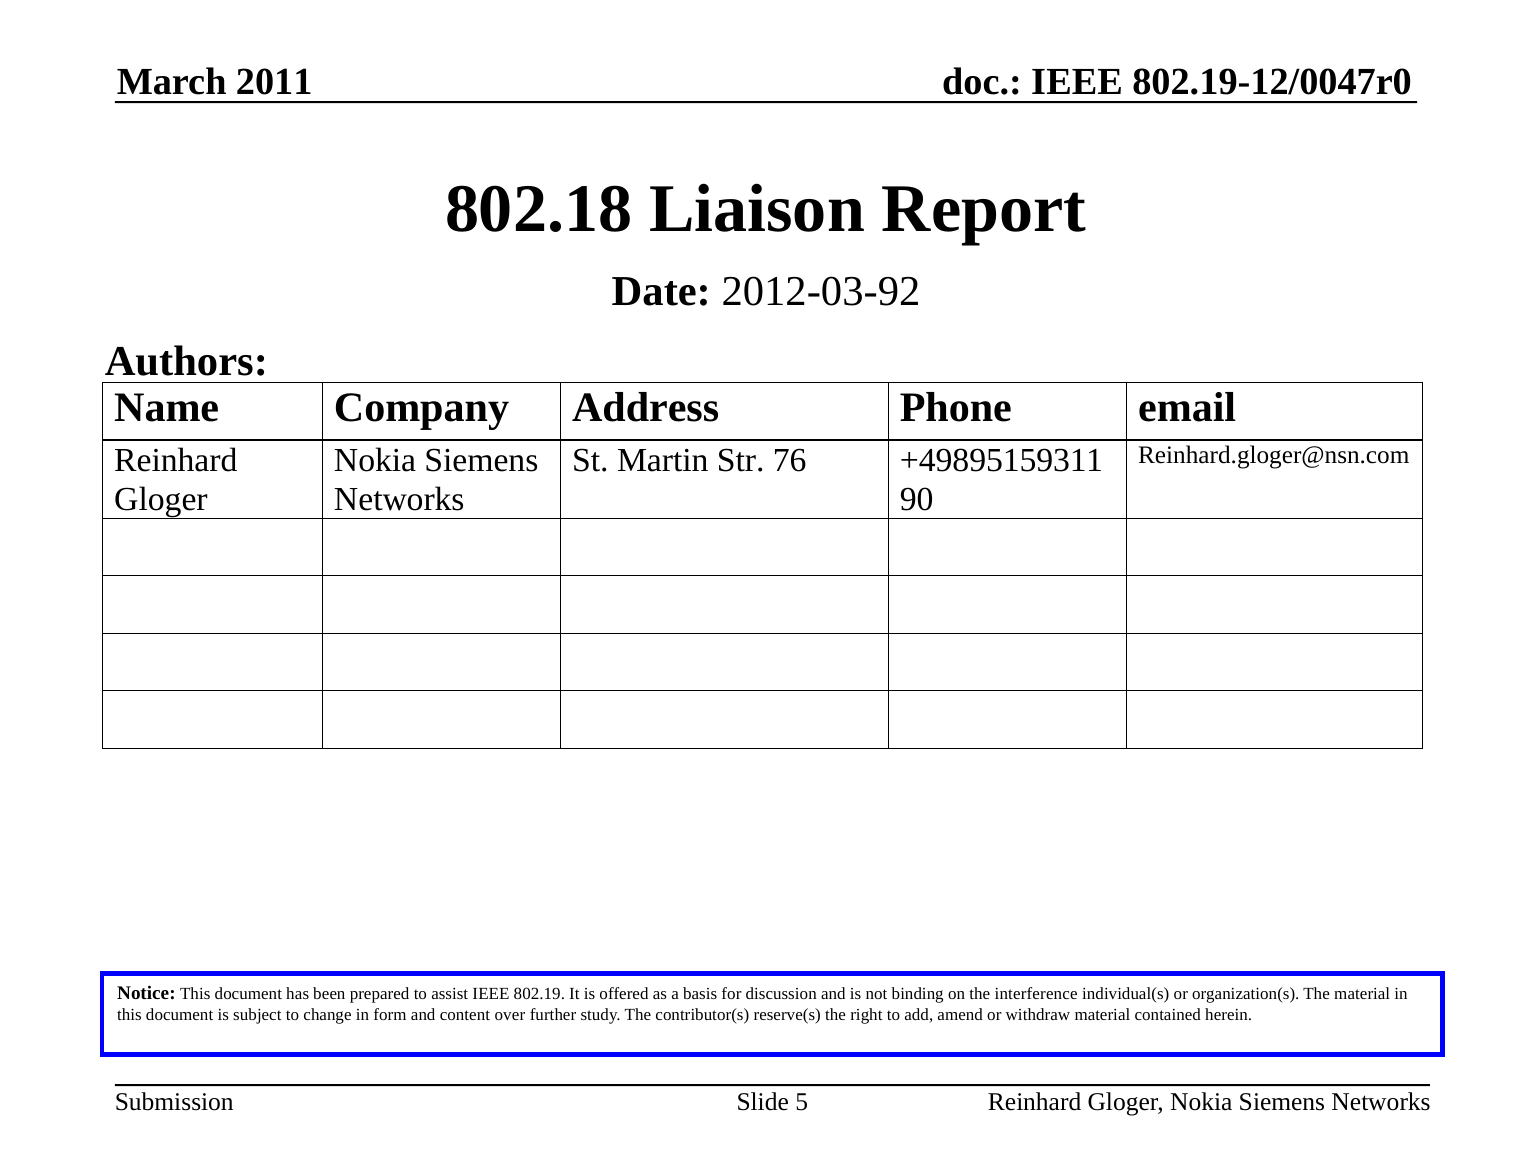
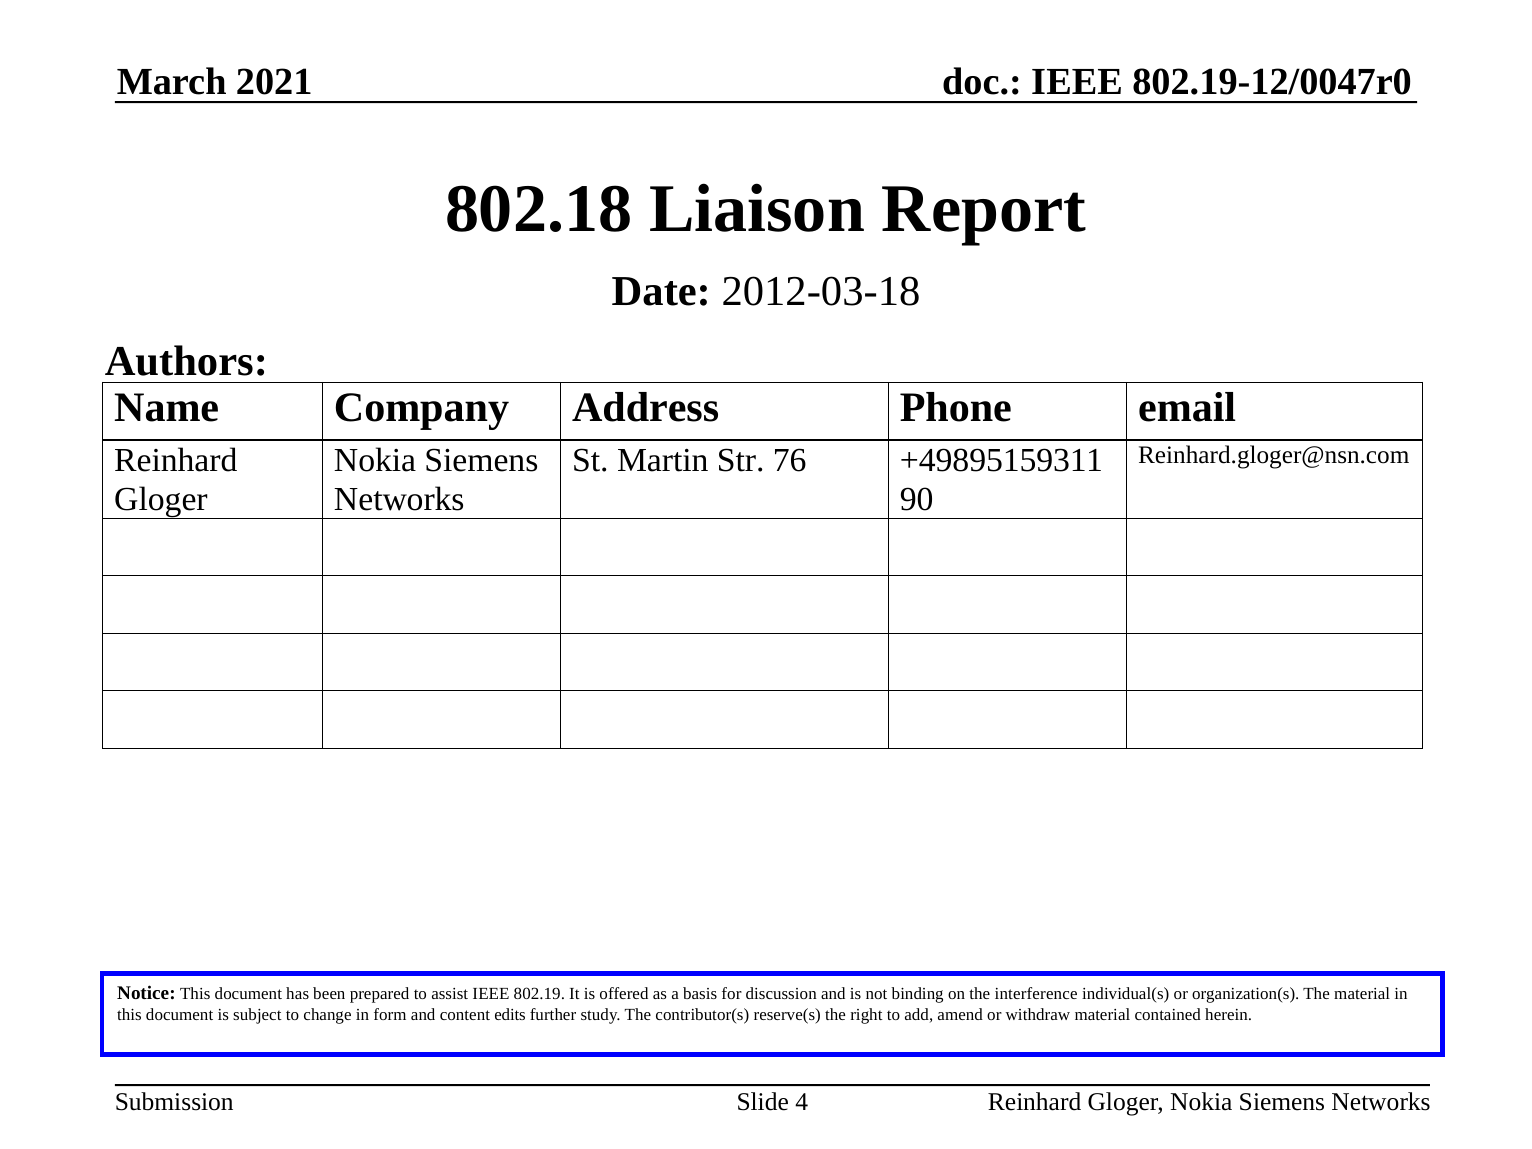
2011: 2011 -> 2021
2012-03-92: 2012-03-92 -> 2012-03-18
over: over -> edits
5: 5 -> 4
